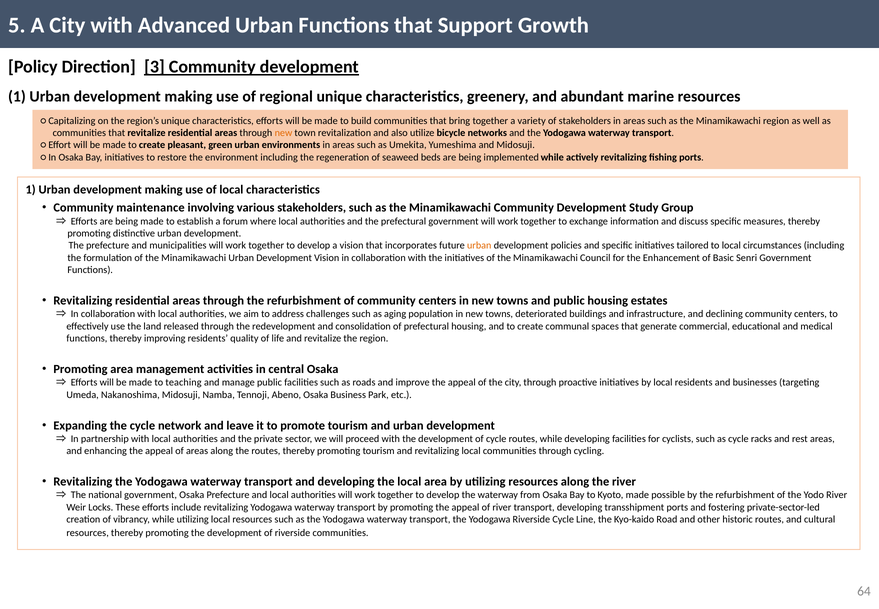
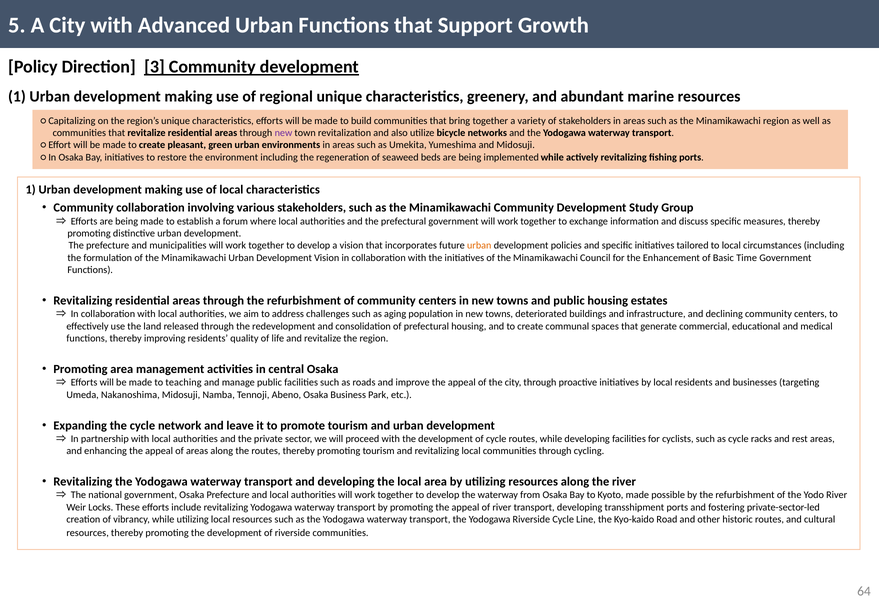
new at (283, 133) colour: orange -> purple
maintenance at (150, 208): maintenance -> collaboration
Senri: Senri -> Time
